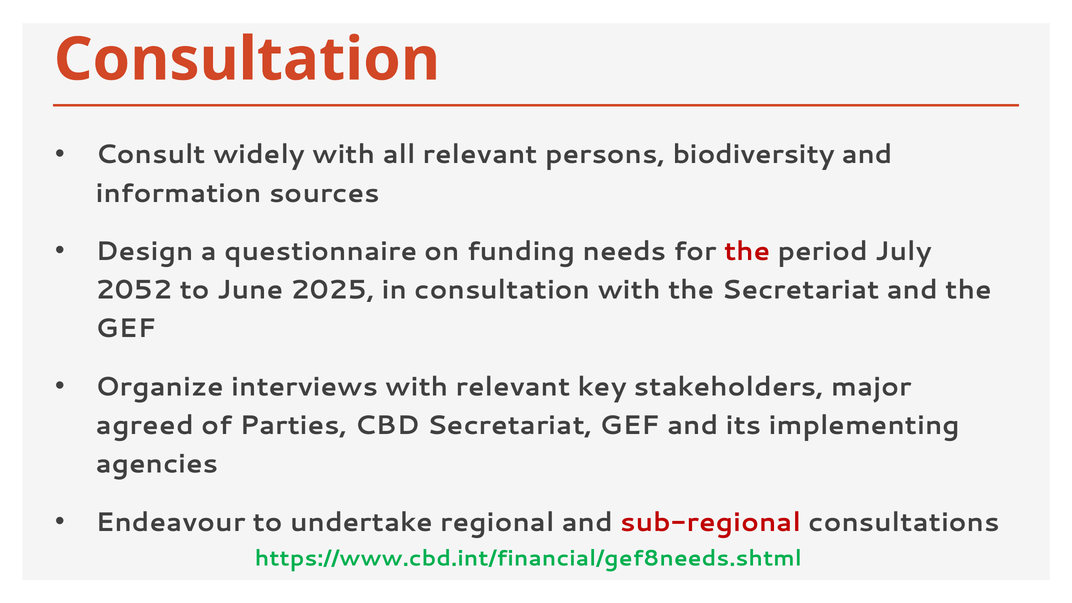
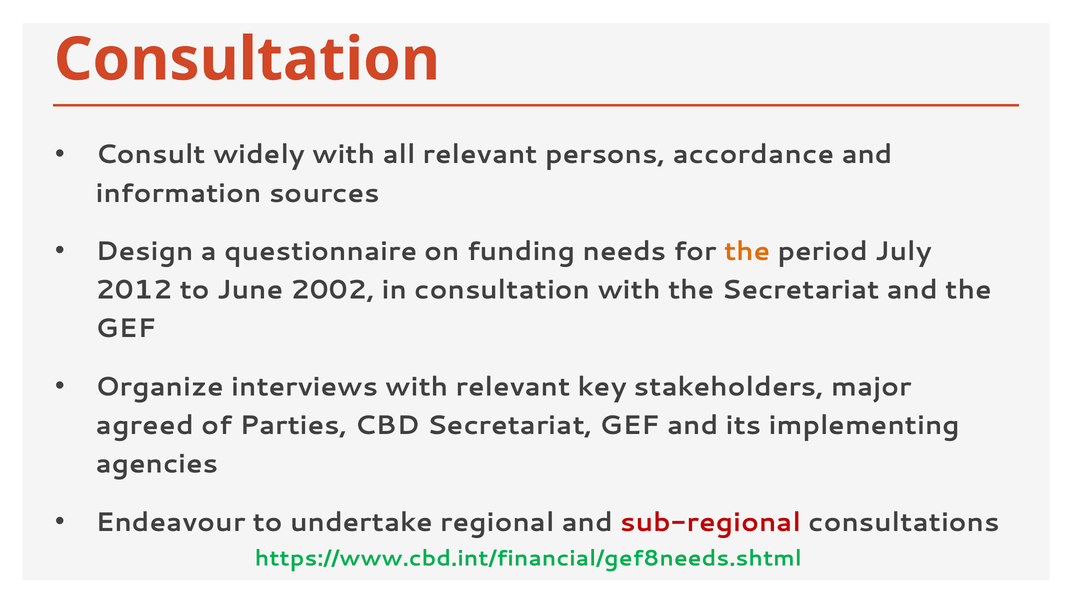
biodiversity: biodiversity -> accordance
the at (747, 251) colour: red -> orange
2052: 2052 -> 2012
2025: 2025 -> 2002
